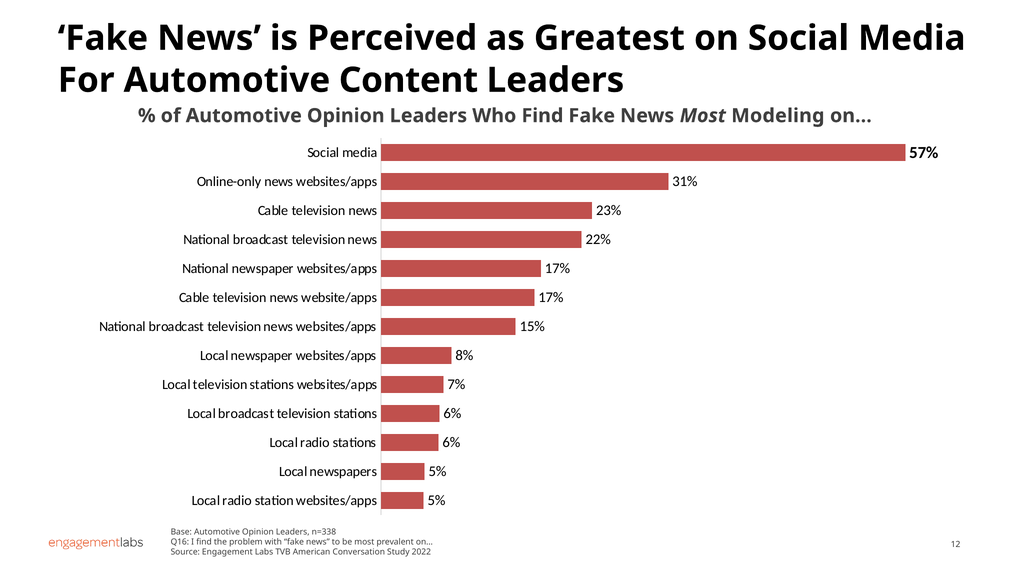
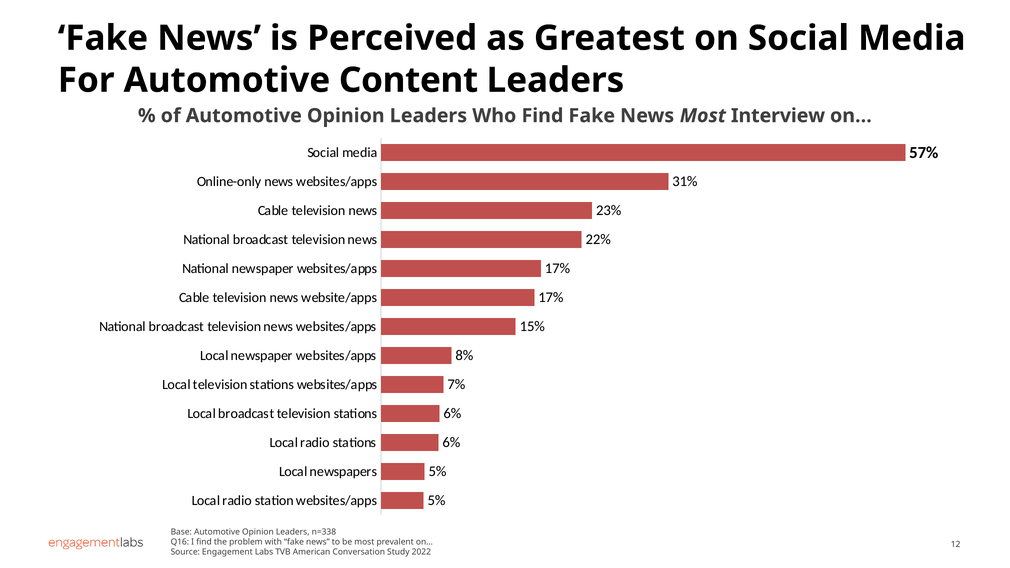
Modeling: Modeling -> Interview
